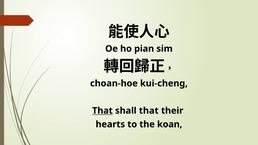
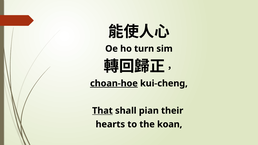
pian: pian -> turn
choan-hoe underline: none -> present
shall that: that -> pian
